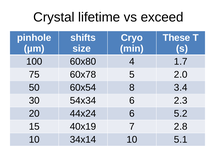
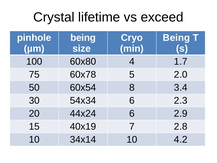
shifts at (83, 38): shifts -> being
These at (176, 38): These -> Being
5.2: 5.2 -> 2.9
5.1: 5.1 -> 4.2
